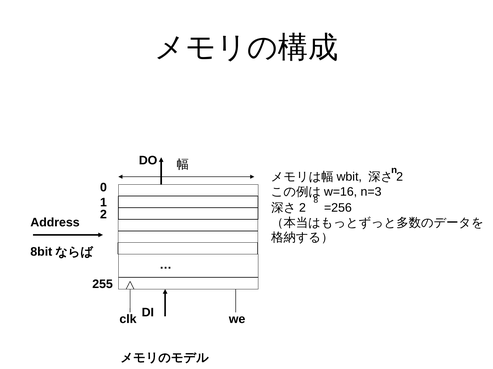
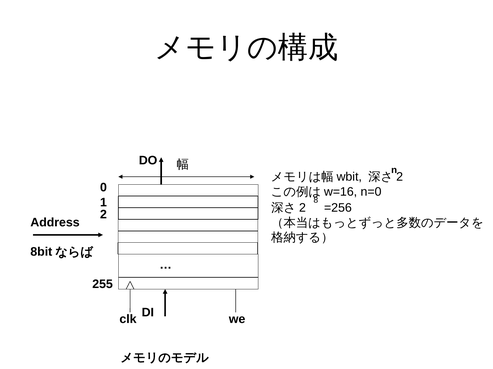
n=3: n=3 -> n=0
